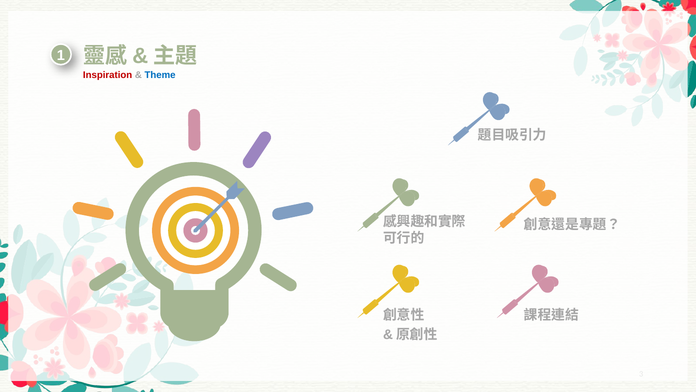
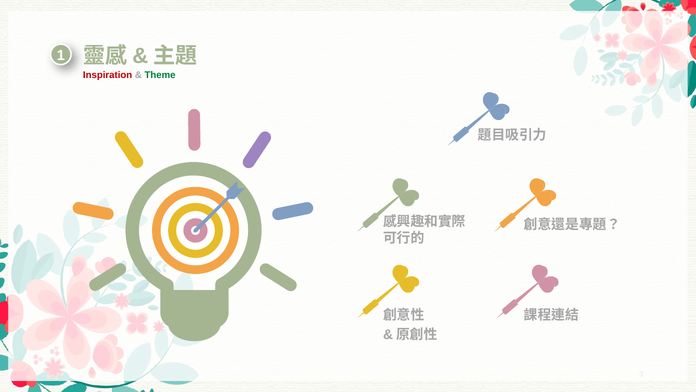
Theme colour: blue -> green
